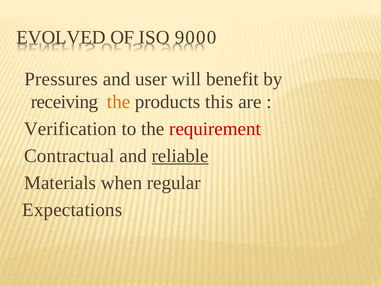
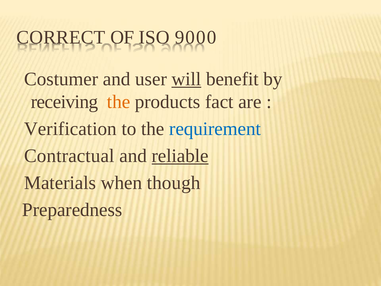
EVOLVED: EVOLVED -> CORRECT
Pressures: Pressures -> Costumer
will underline: none -> present
this: this -> fact
requirement colour: red -> blue
regular: regular -> though
Expectations: Expectations -> Preparedness
